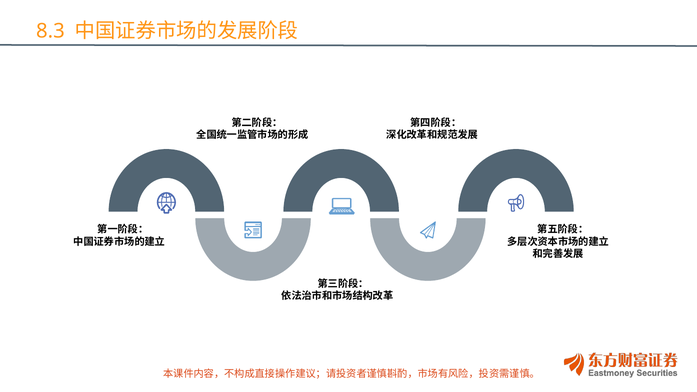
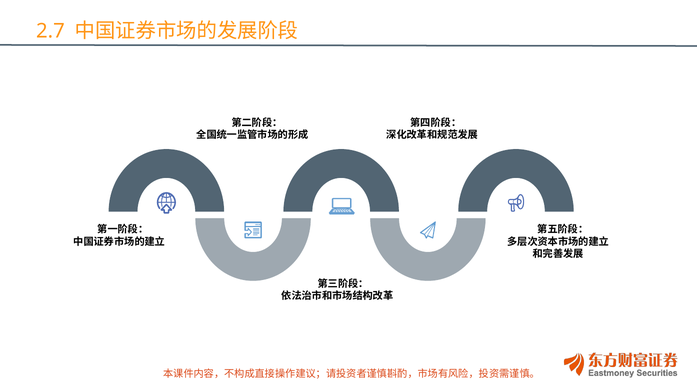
8.3: 8.3 -> 2.7
